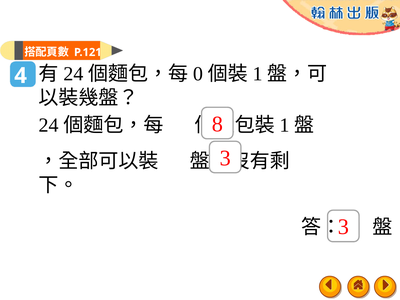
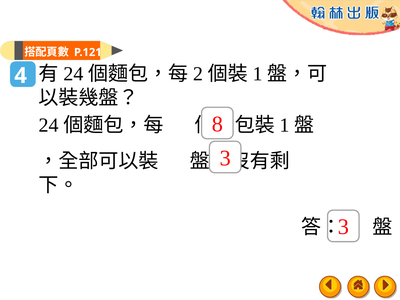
0: 0 -> 2
